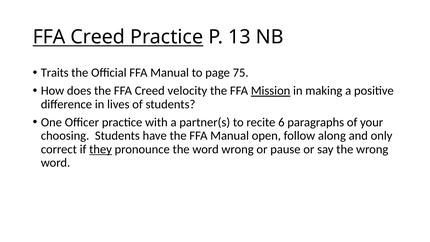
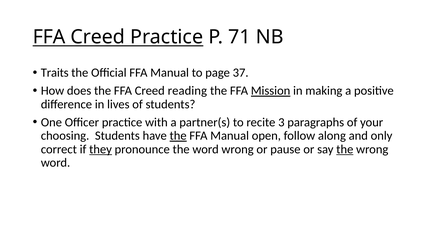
13: 13 -> 71
75: 75 -> 37
velocity: velocity -> reading
6: 6 -> 3
the at (178, 136) underline: none -> present
the at (345, 149) underline: none -> present
